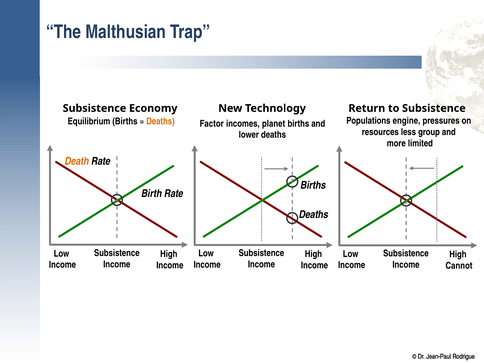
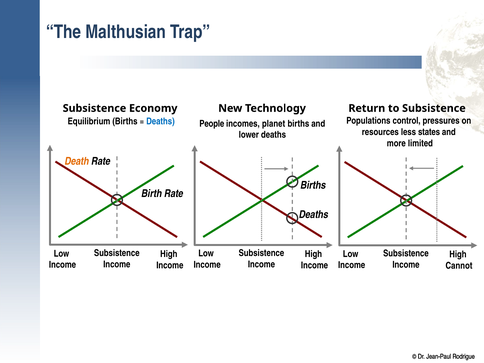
engine: engine -> control
Deaths at (160, 121) colour: orange -> blue
Factor: Factor -> People
group: group -> states
